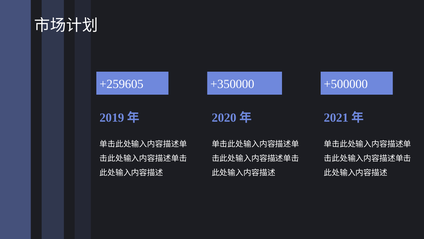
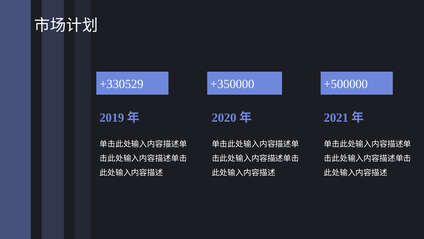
+259605: +259605 -> +330529
